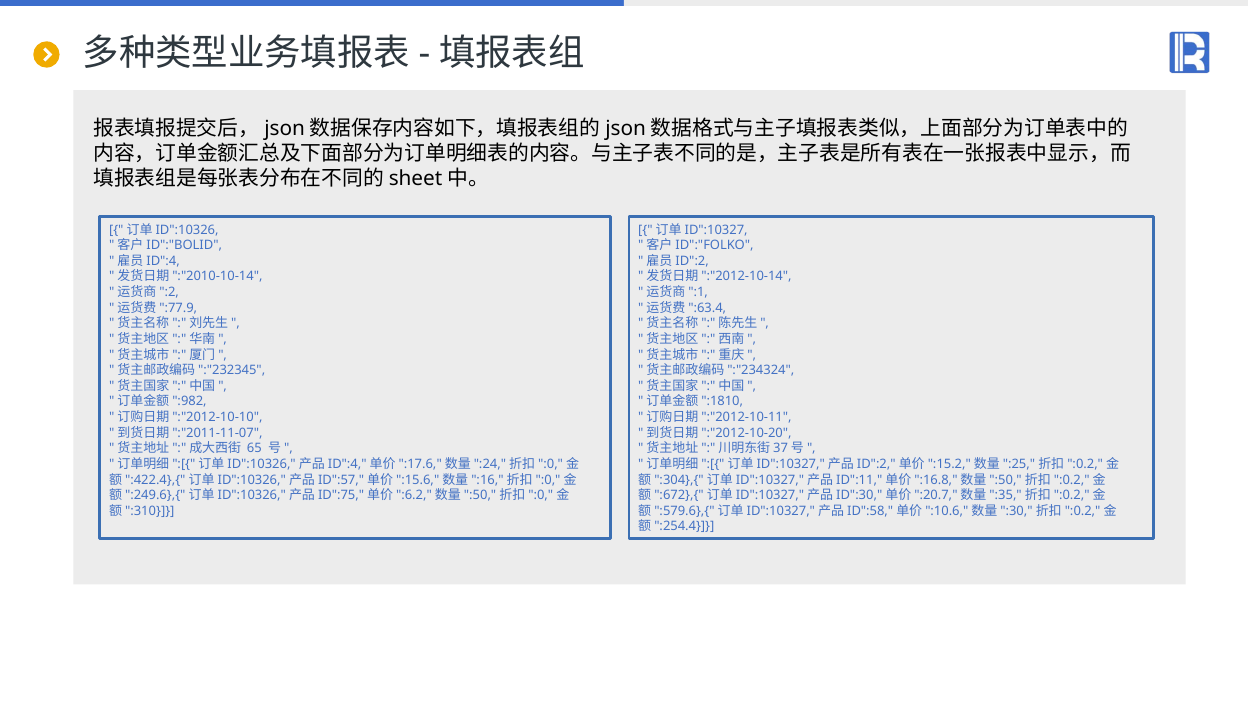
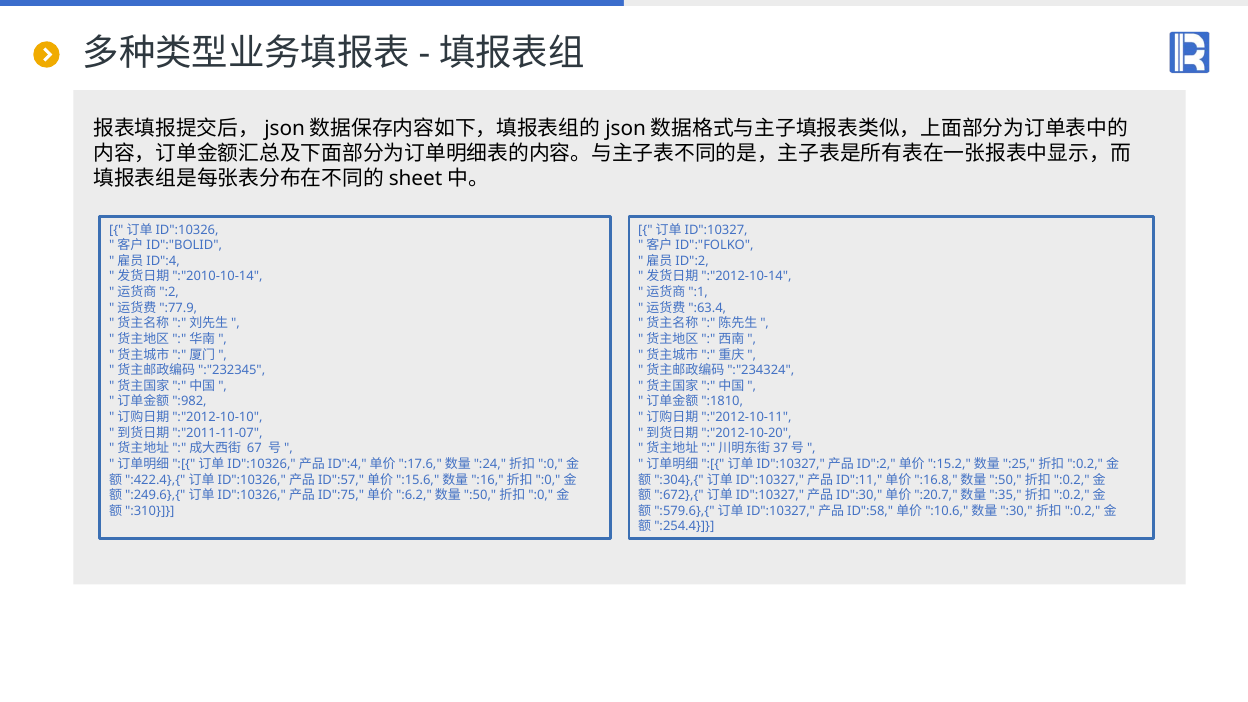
65: 65 -> 67
